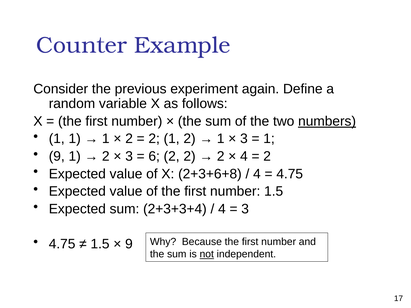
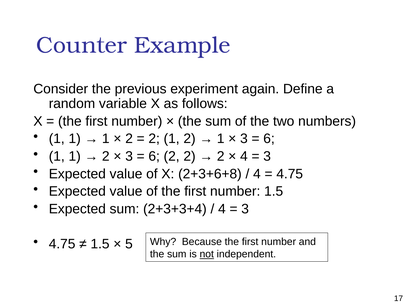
numbers underline: present -> none
1 at (269, 139): 1 -> 6
9 at (57, 156): 9 -> 1
2 at (267, 156): 2 -> 3
9 at (129, 244): 9 -> 5
